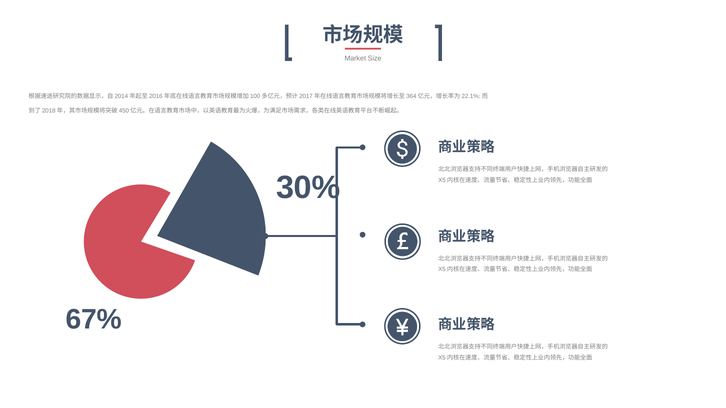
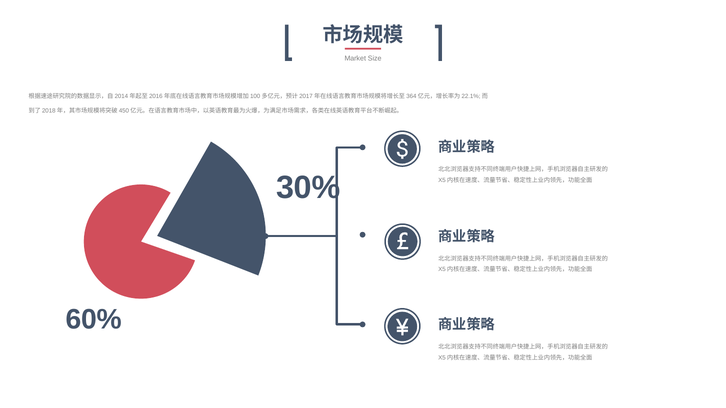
67%: 67% -> 60%
